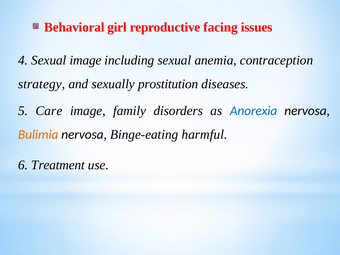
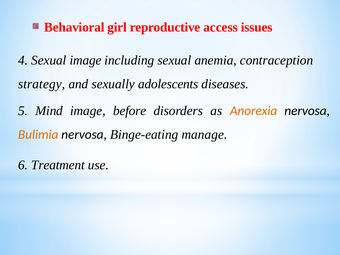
facing: facing -> access
prostitution: prostitution -> adolescents
Care: Care -> Mind
family: family -> before
Anorexia colour: blue -> orange
harmful: harmful -> manage
